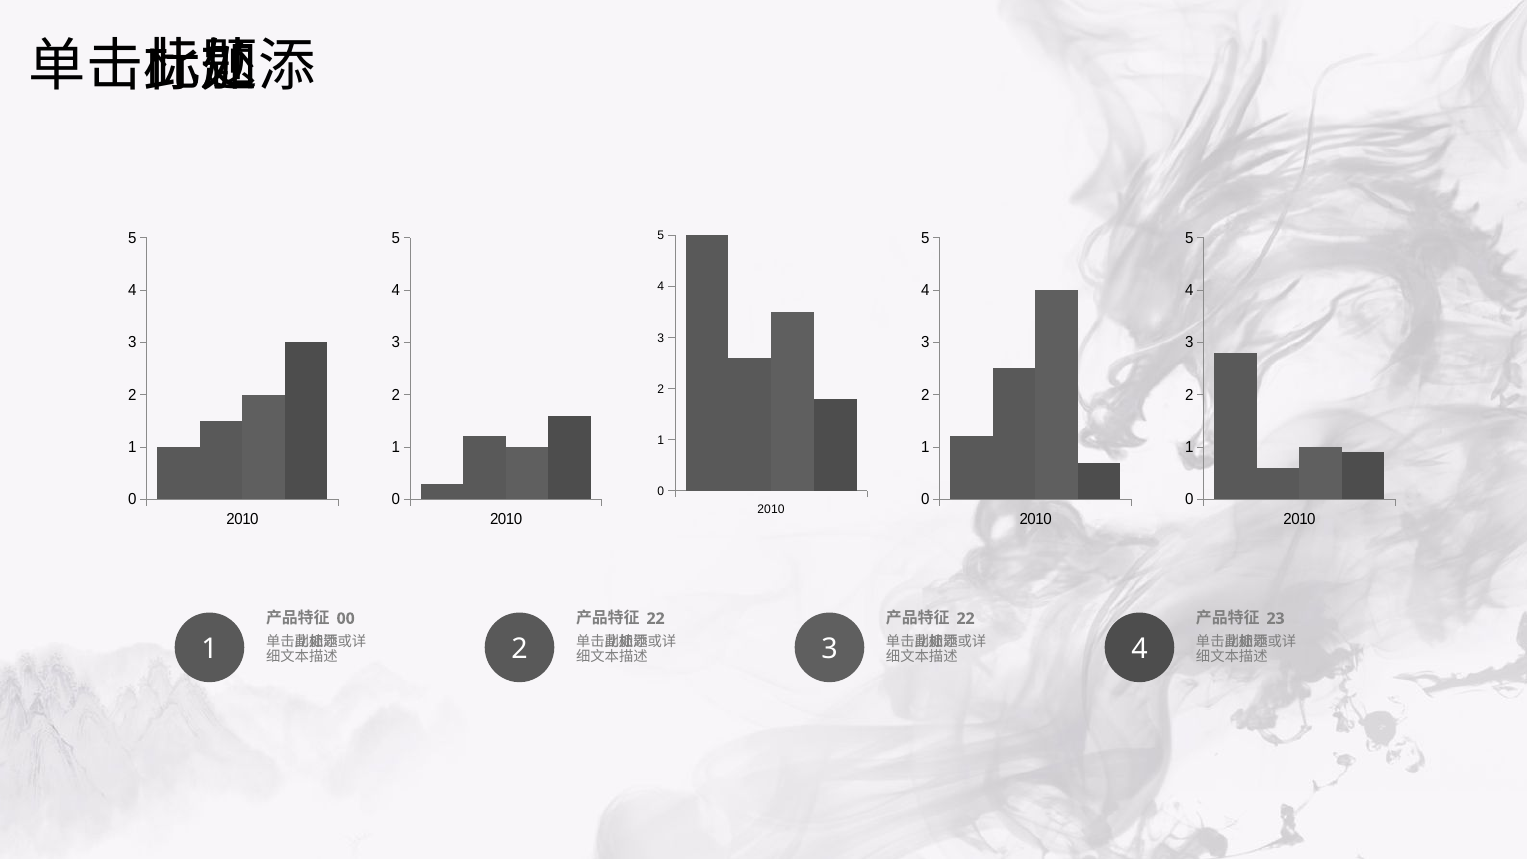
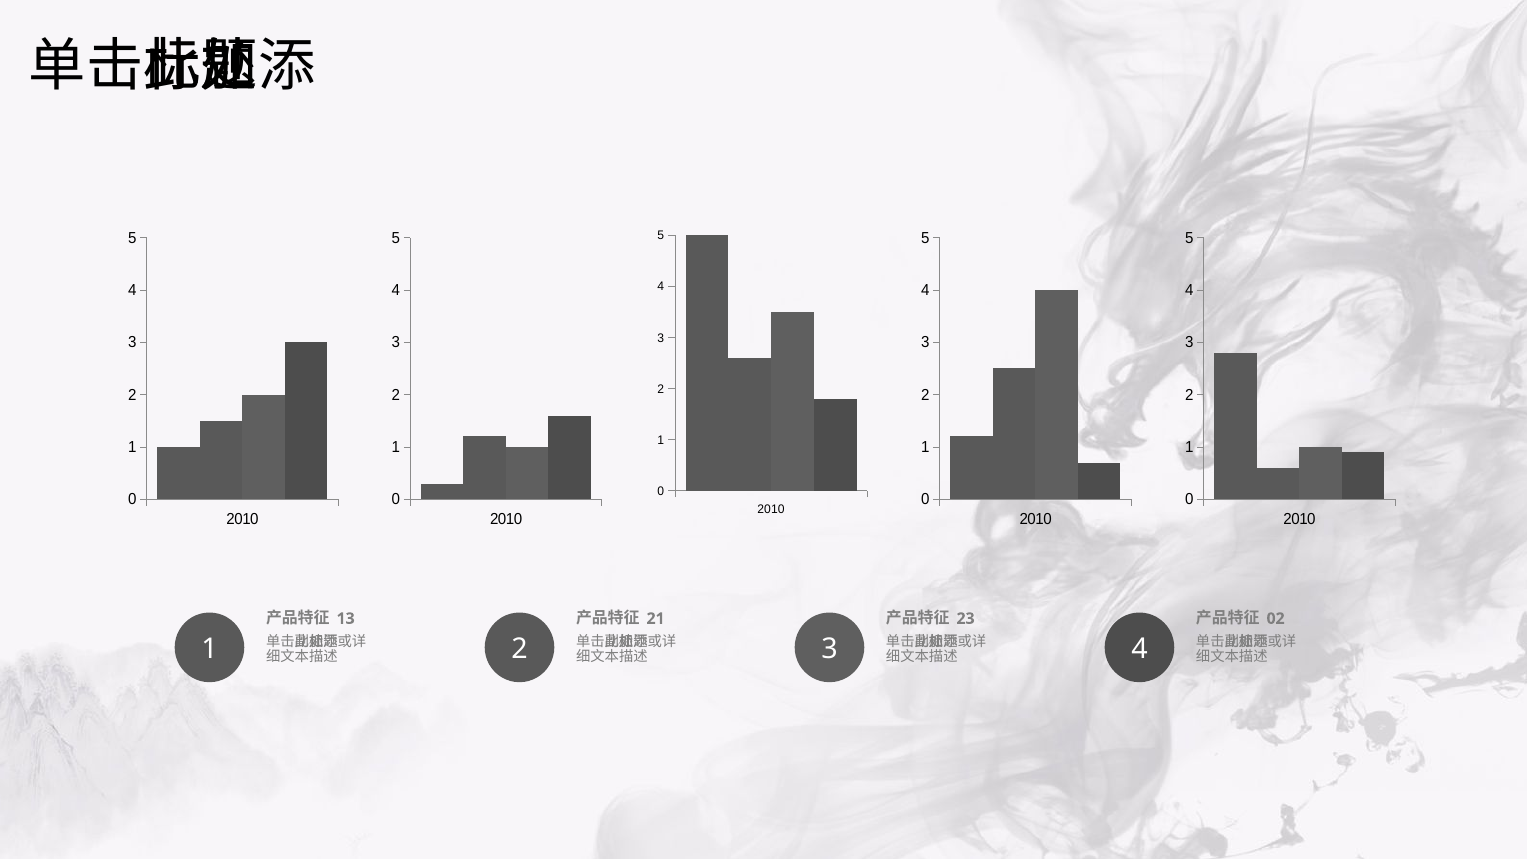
00: 00 -> 13
22 at (656, 618): 22 -> 21
22 at (966, 618): 22 -> 23
23: 23 -> 02
